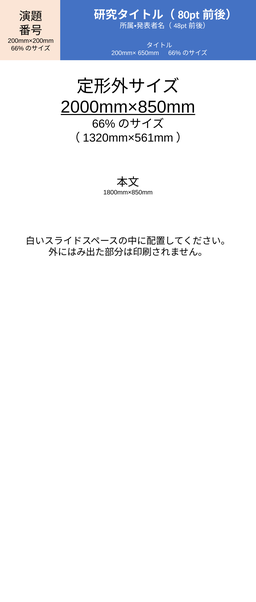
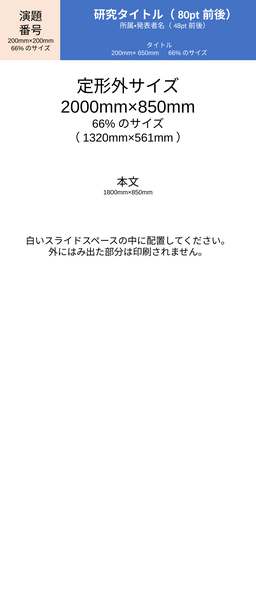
2000mm×850mm underline: present -> none
